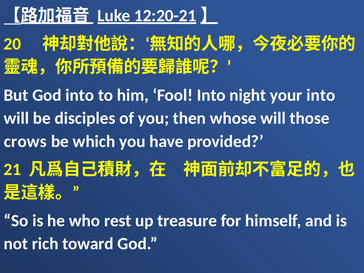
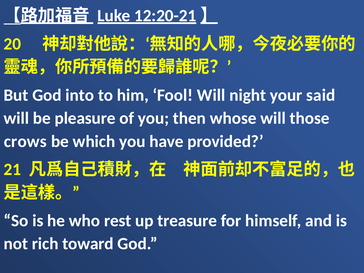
Fool Into: Into -> Will
your into: into -> said
disciples: disciples -> pleasure
